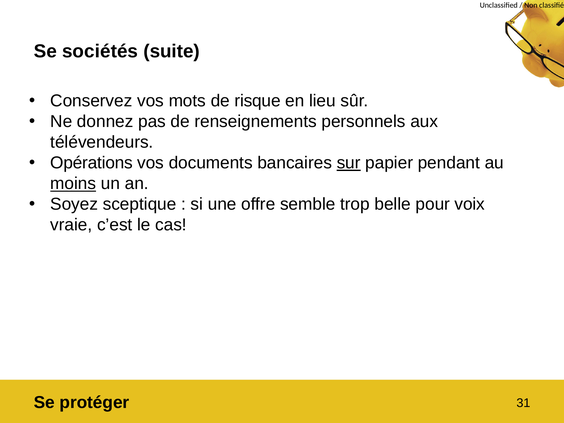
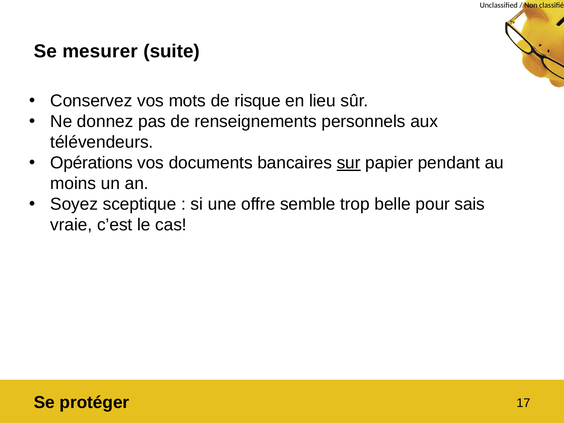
sociétés: sociétés -> mesurer
moins underline: present -> none
voix: voix -> sais
31: 31 -> 17
